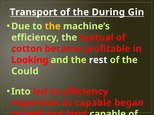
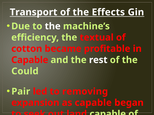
During: During -> Effects
the at (53, 26) colour: yellow -> white
Looking at (30, 60): Looking -> Capable
Into: Into -> Pair
to efficiency: efficiency -> removing
